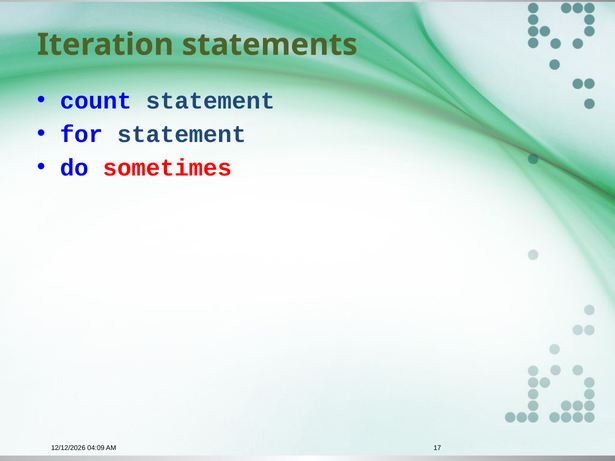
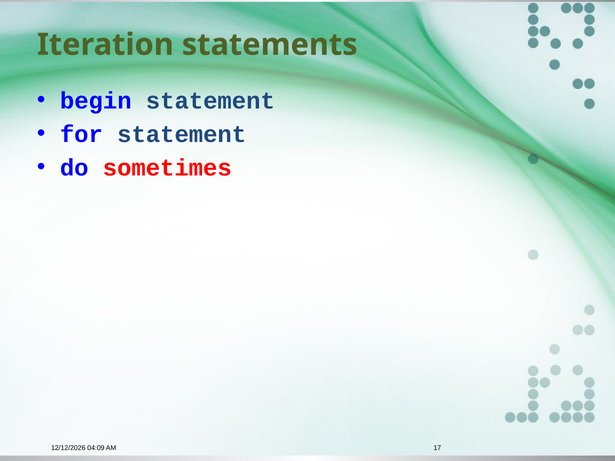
count: count -> begin
